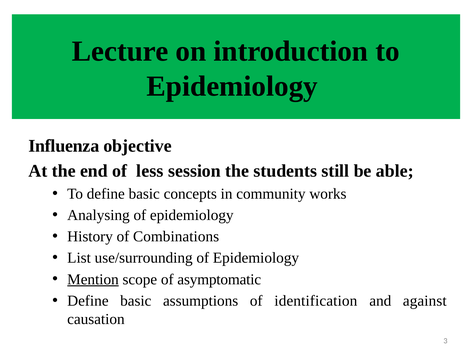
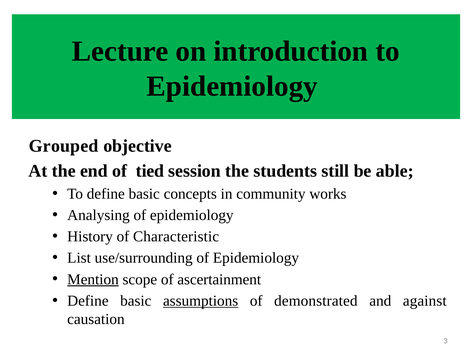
Influenza: Influenza -> Grouped
less: less -> tied
Combinations: Combinations -> Characteristic
asymptomatic: asymptomatic -> ascertainment
assumptions underline: none -> present
identification: identification -> demonstrated
